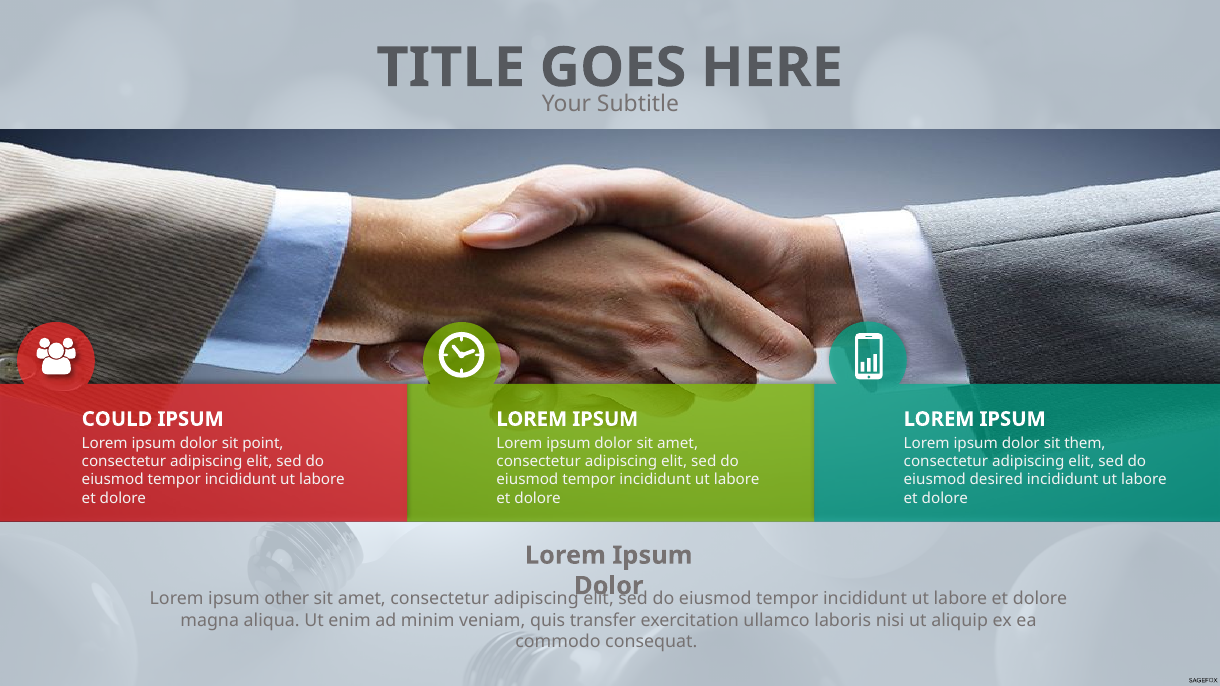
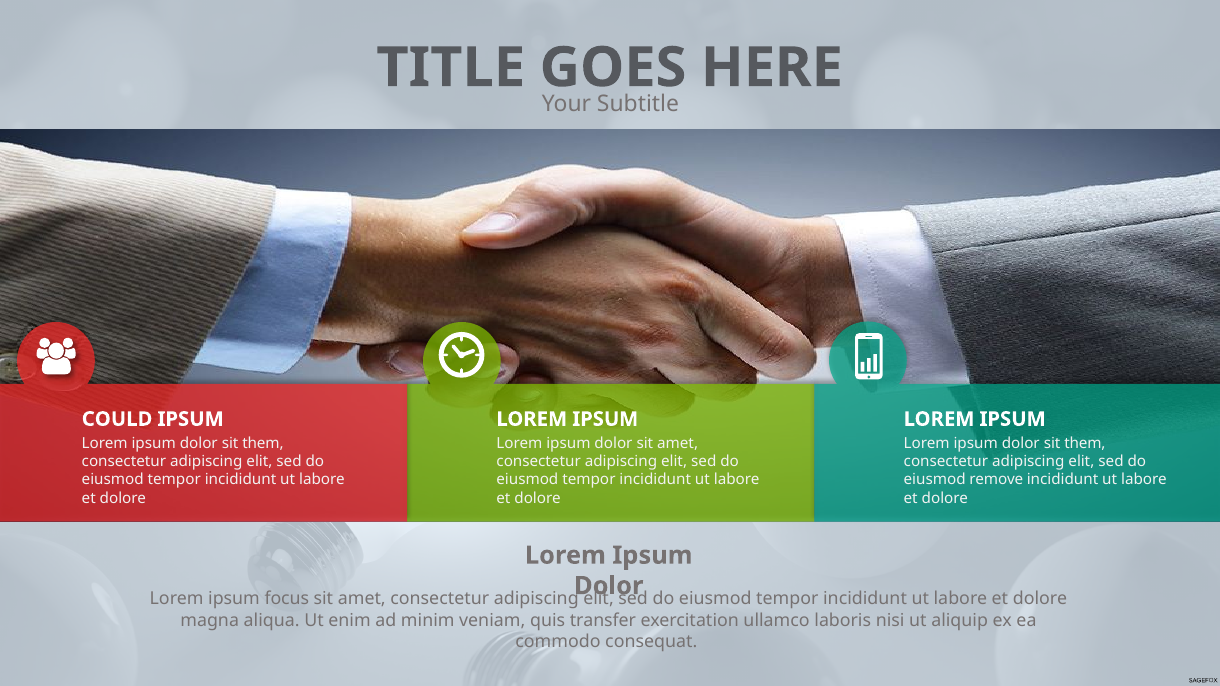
point at (263, 443): point -> them
desired: desired -> remove
other: other -> focus
